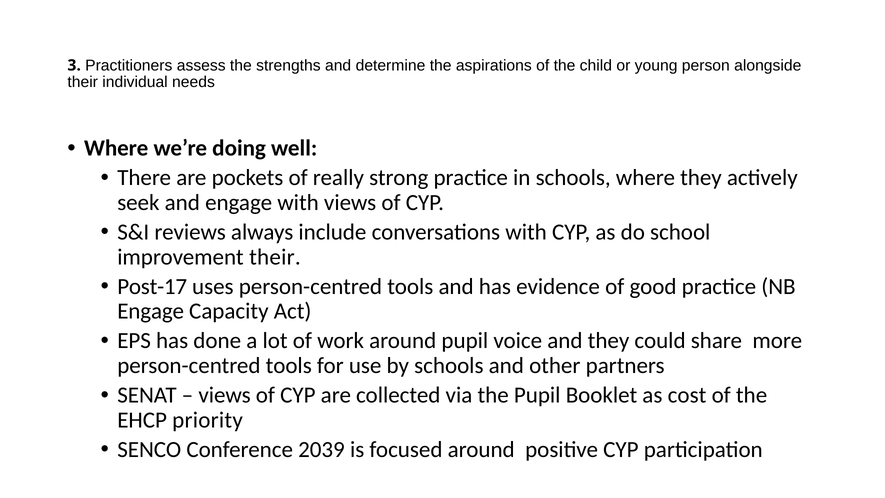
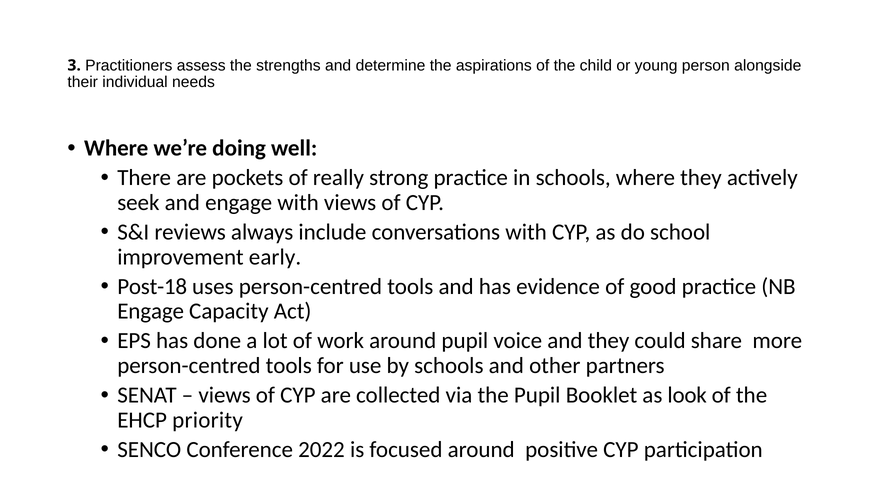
improvement their: their -> early
Post-17: Post-17 -> Post-18
cost: cost -> look
2039: 2039 -> 2022
